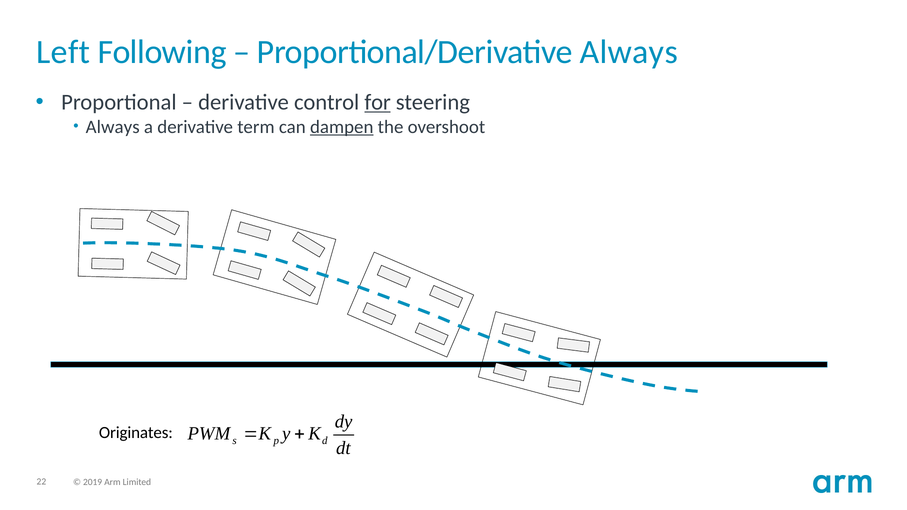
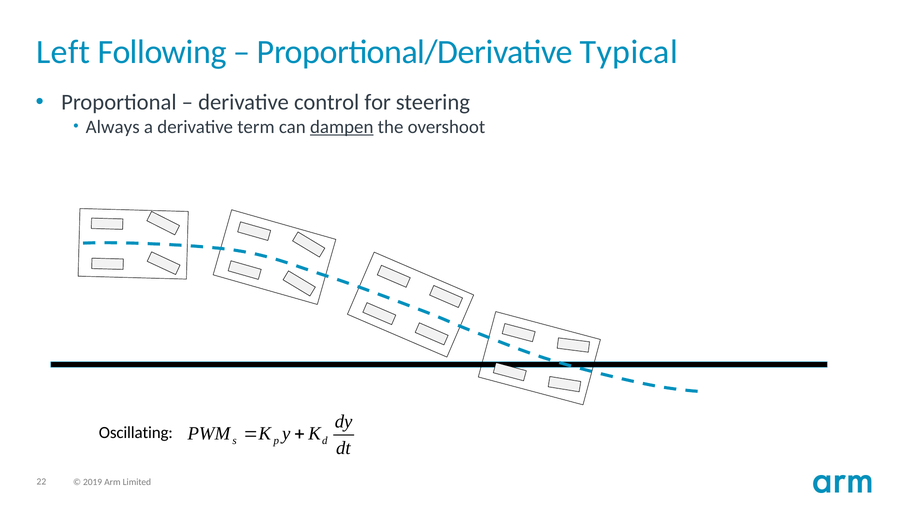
Proportional/Derivative Always: Always -> Typical
for underline: present -> none
Originates: Originates -> Oscillating
